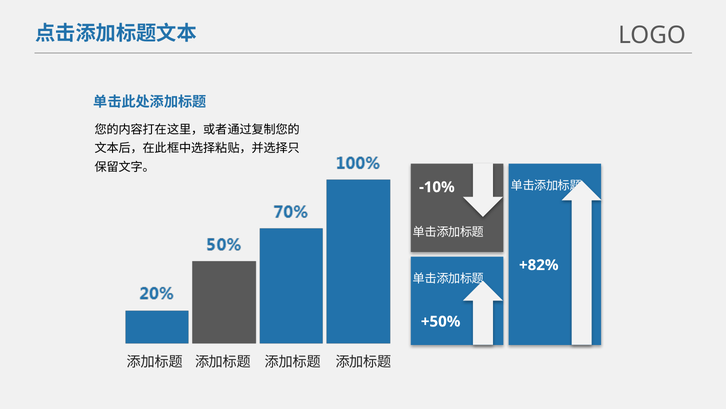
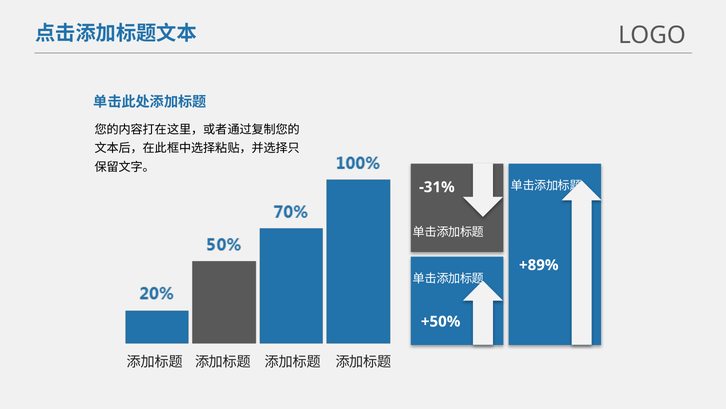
-10%: -10% -> -31%
+82%: +82% -> +89%
